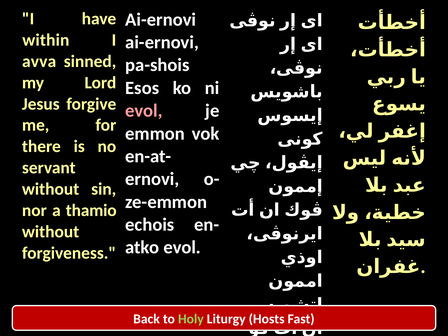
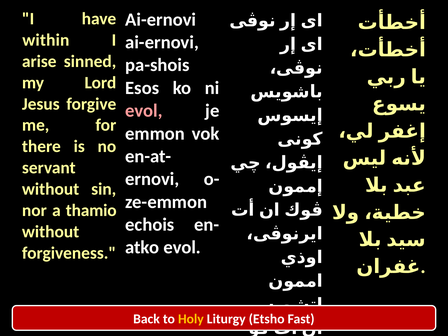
avva: avva -> arise
Holy colour: light green -> yellow
Hosts: Hosts -> Etsho
